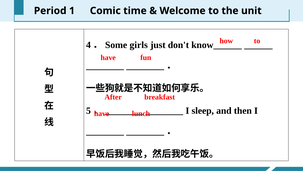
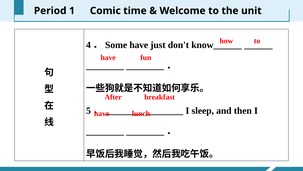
girls at (139, 45): girls -> have
